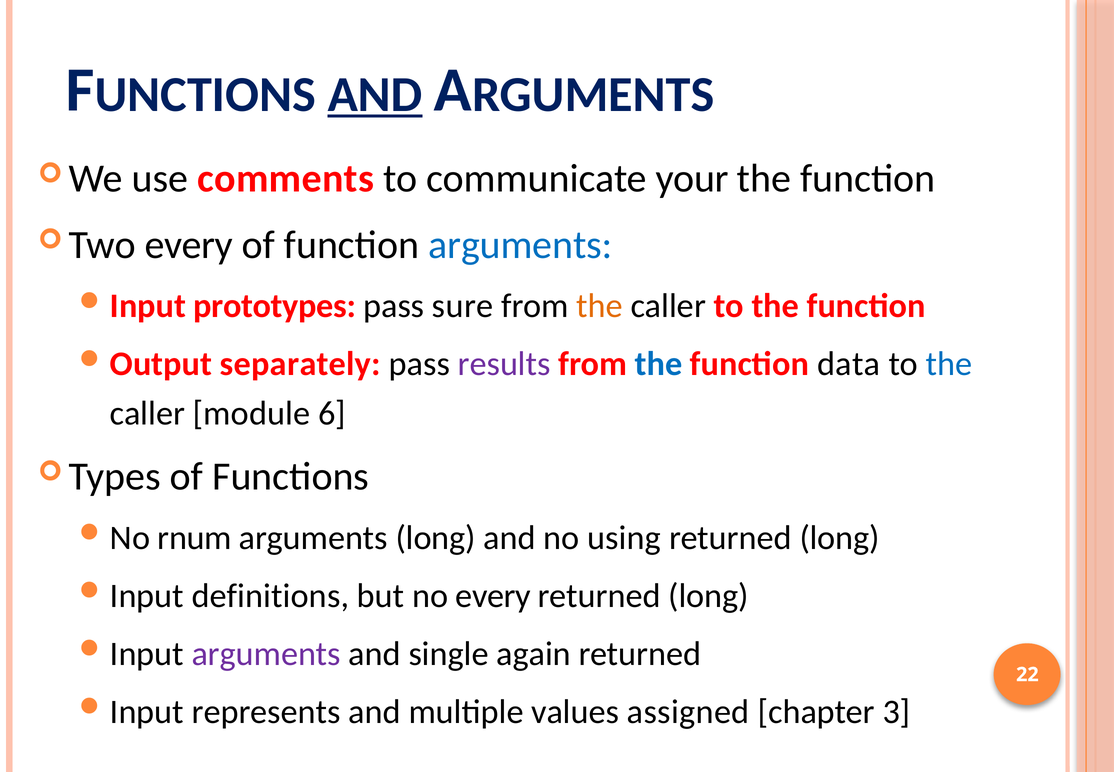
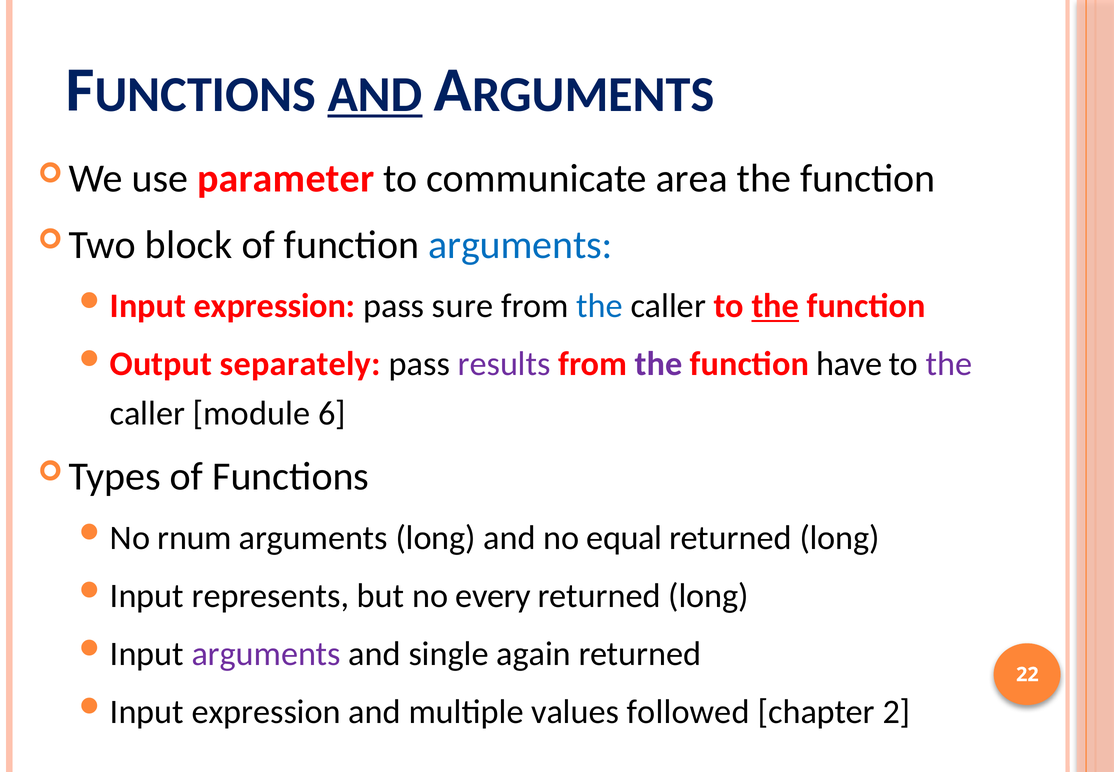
comments: comments -> parameter
your: your -> area
every at (189, 245): every -> block
prototypes at (275, 306): prototypes -> expression
the at (600, 306) colour: orange -> blue
the at (775, 306) underline: none -> present
the at (659, 364) colour: blue -> purple
data: data -> have
the at (949, 364) colour: blue -> purple
using: using -> equal
definitions: definitions -> represents
represents at (266, 711): represents -> expression
assigned: assigned -> followed
3: 3 -> 2
